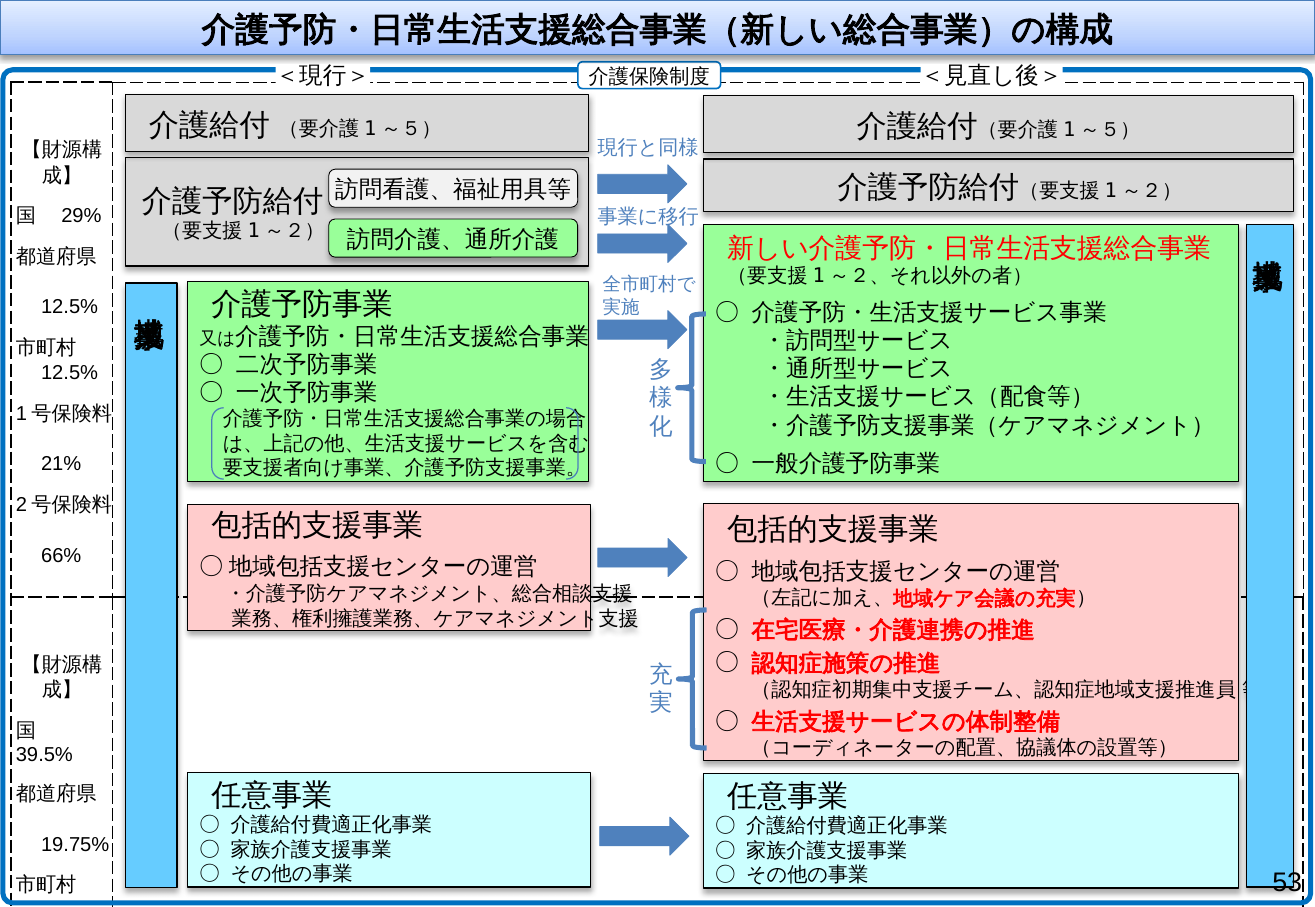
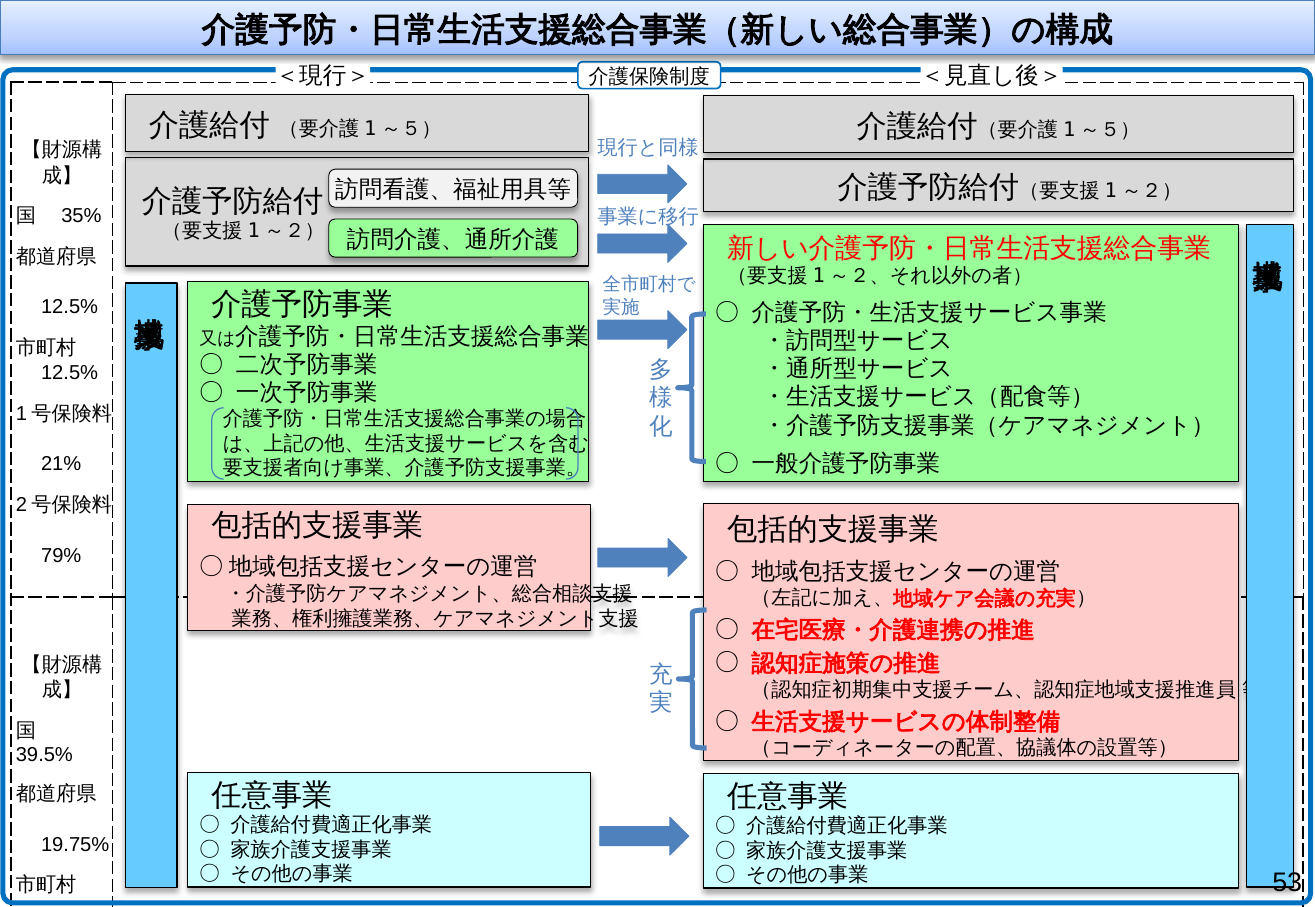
29%: 29% -> 35%
66%: 66% -> 79%
